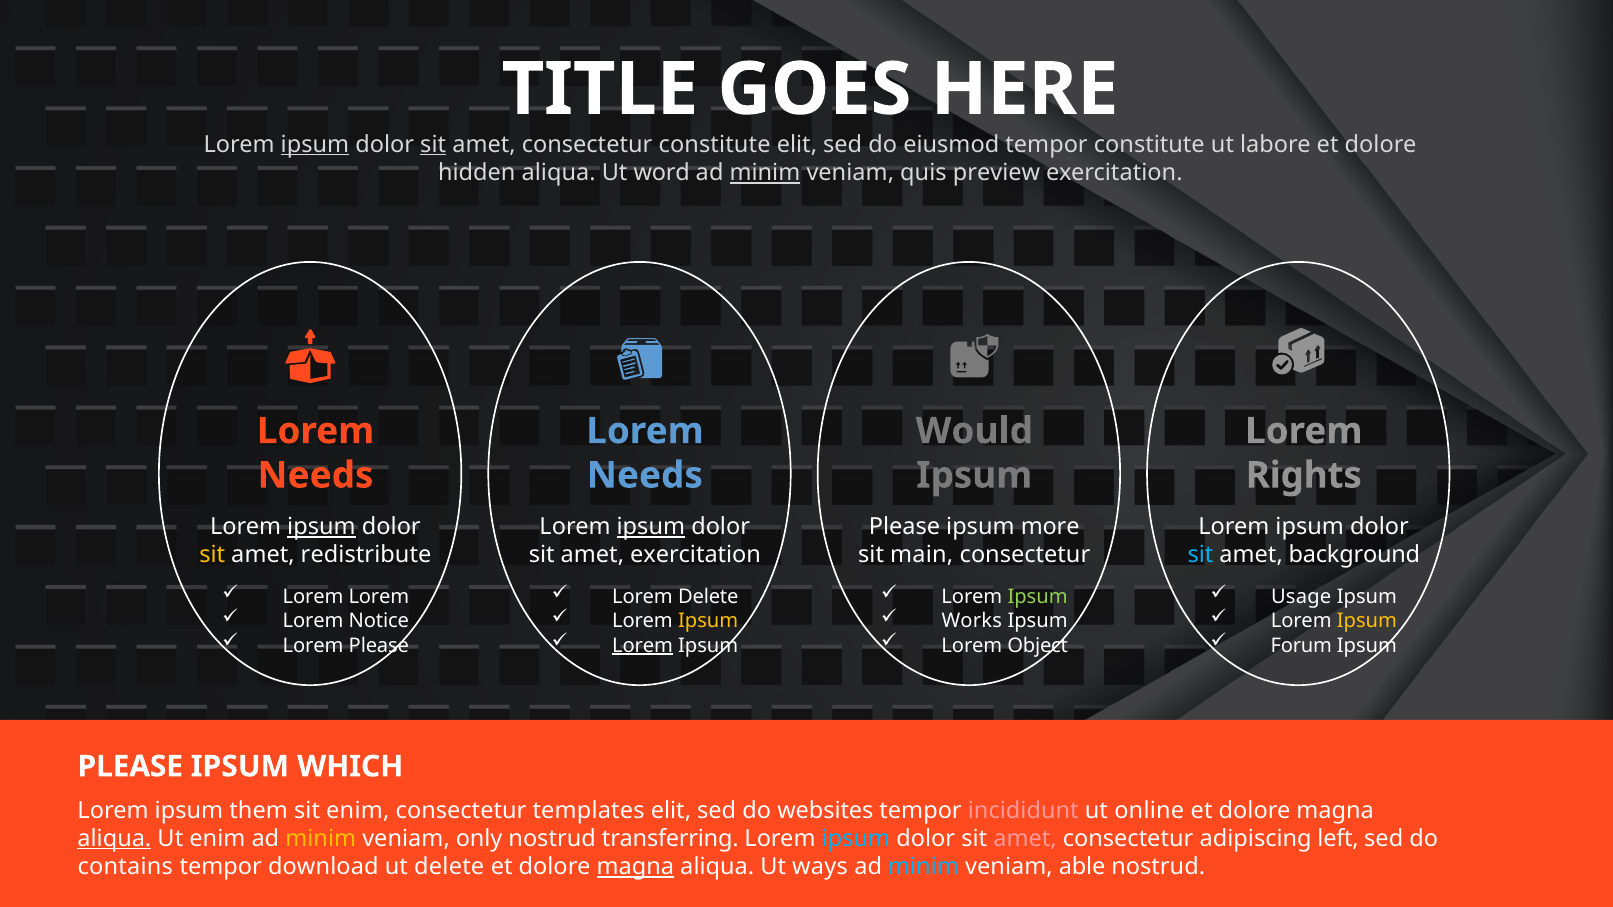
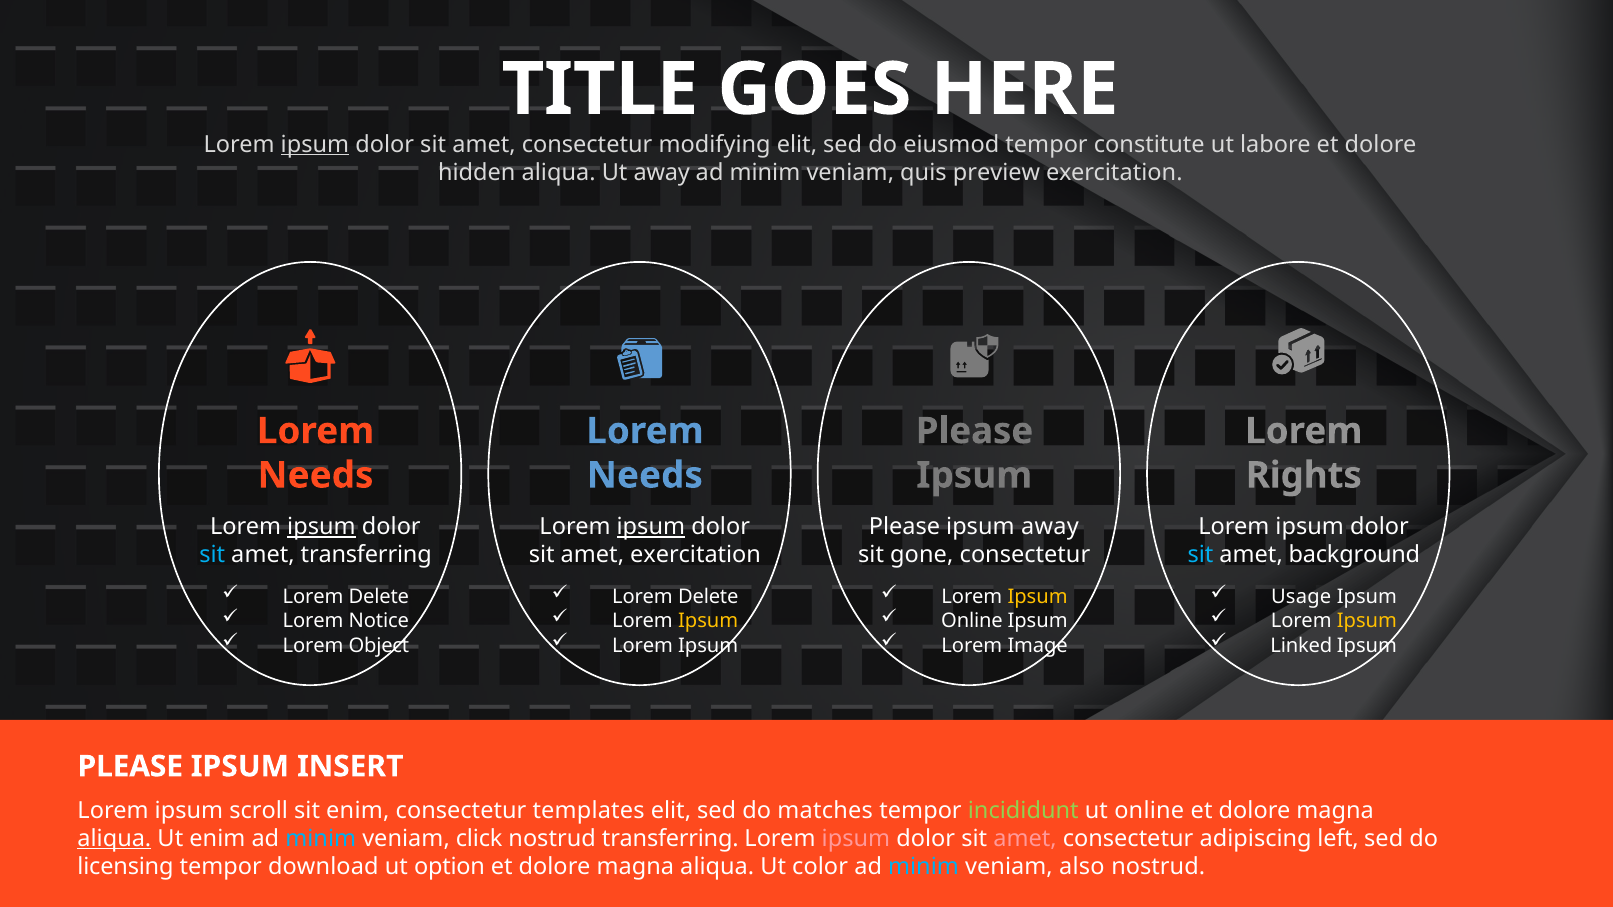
sit at (433, 145) underline: present -> none
constitute at (715, 145): constitute -> modifying
Ut word: word -> away
minim at (765, 173) underline: present -> none
Would at (974, 431): Would -> Please
ipsum more: more -> away
sit at (212, 555) colour: yellow -> light blue
amet redistribute: redistribute -> transferring
main: main -> gone
Lorem at (379, 597): Lorem -> Delete
Ipsum at (1038, 597) colour: light green -> yellow
Works at (972, 621): Works -> Online
Lorem Please: Please -> Object
Lorem at (642, 646) underline: present -> none
Object: Object -> Image
Forum: Forum -> Linked
WHICH: WHICH -> INSERT
them: them -> scroll
websites: websites -> matches
incididunt colour: pink -> light green
minim at (321, 839) colour: yellow -> light blue
only: only -> click
ipsum at (856, 839) colour: light blue -> pink
contains: contains -> licensing
ut delete: delete -> option
magna at (635, 867) underline: present -> none
ways: ways -> color
able: able -> also
